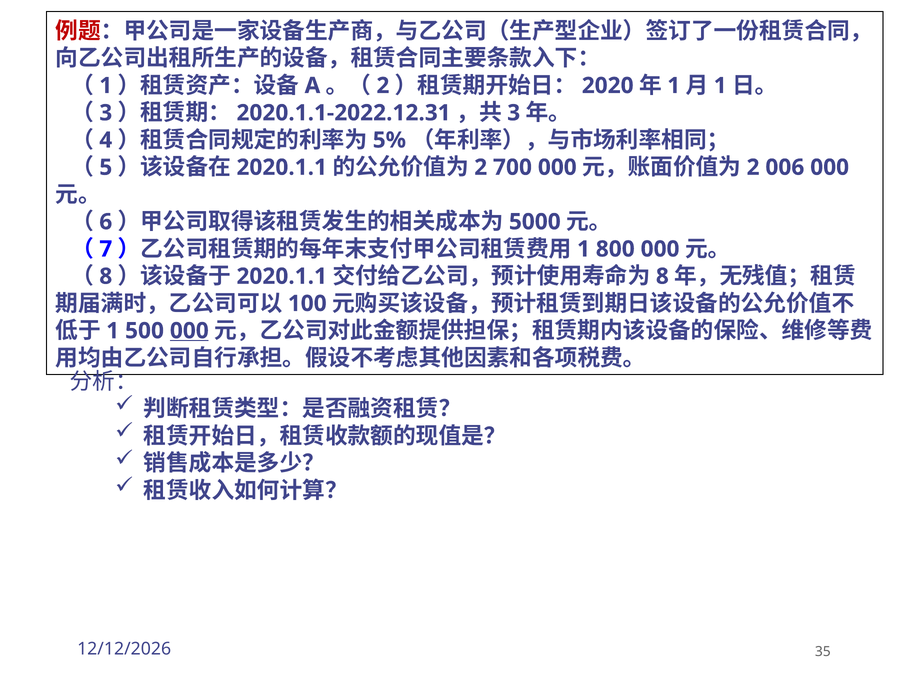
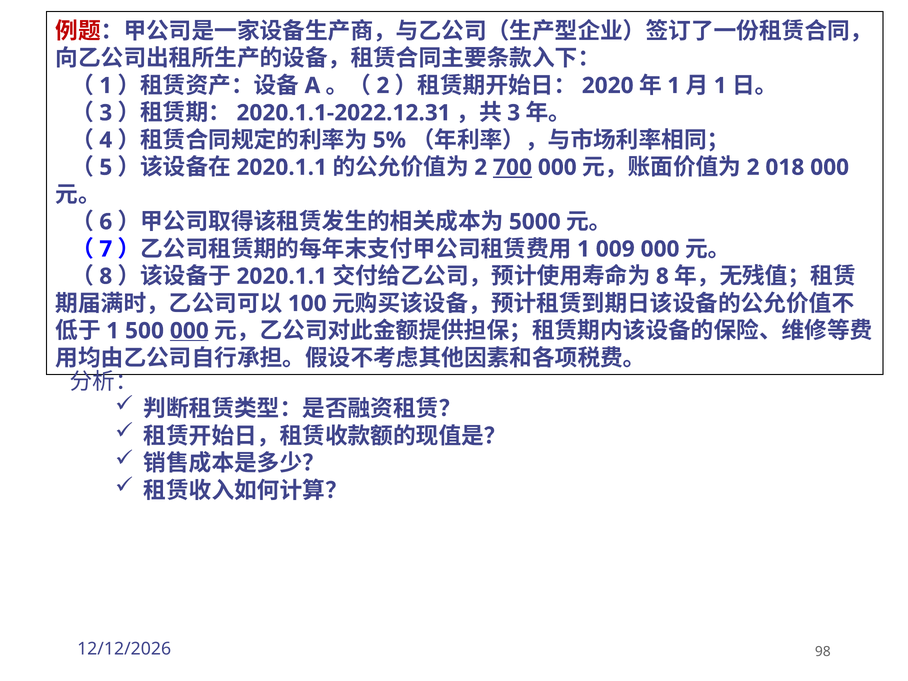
700 underline: none -> present
006: 006 -> 018
800: 800 -> 009
35: 35 -> 98
